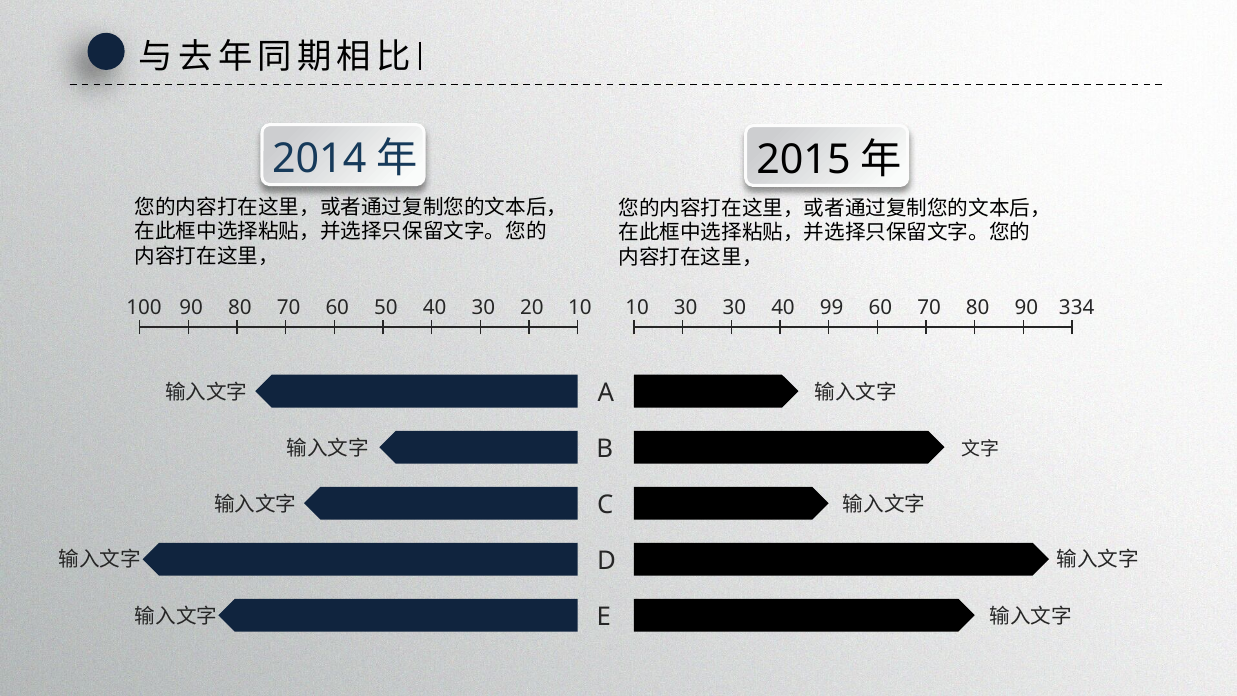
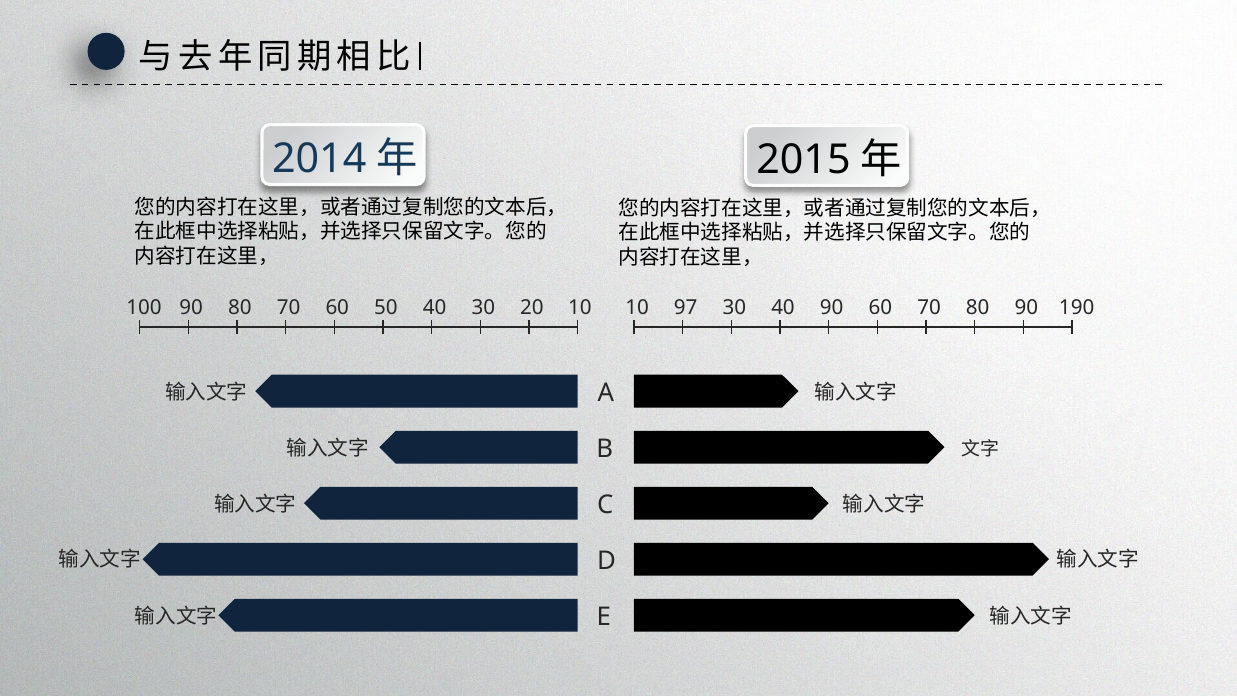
10 30: 30 -> 97
40 99: 99 -> 90
334: 334 -> 190
